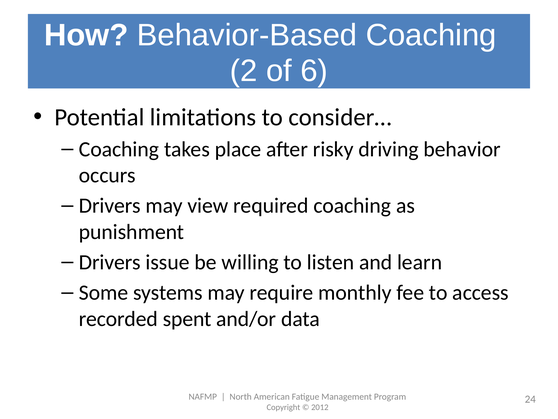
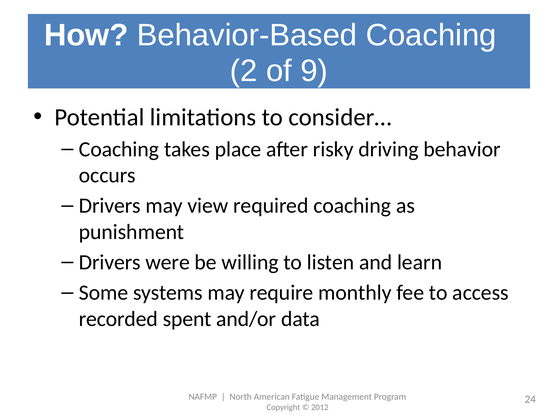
6: 6 -> 9
issue: issue -> were
